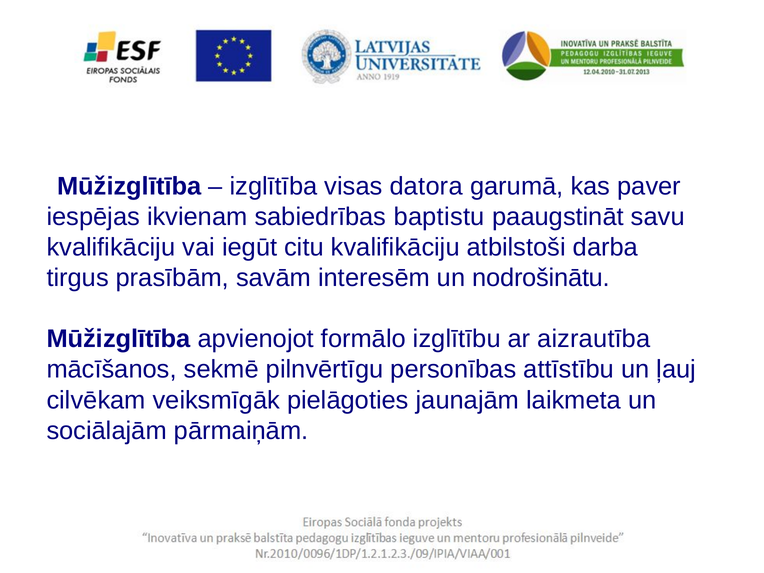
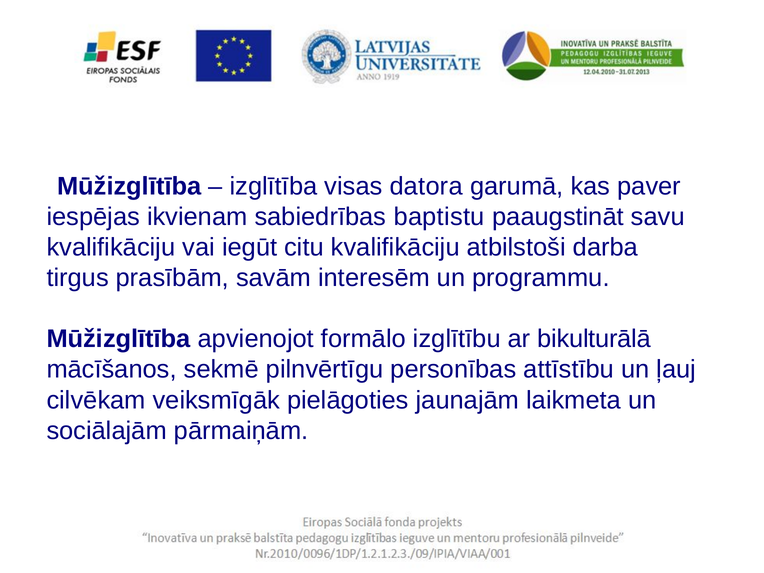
nodrošinātu: nodrošinātu -> programmu
aizrautība: aizrautība -> bikulturālā
